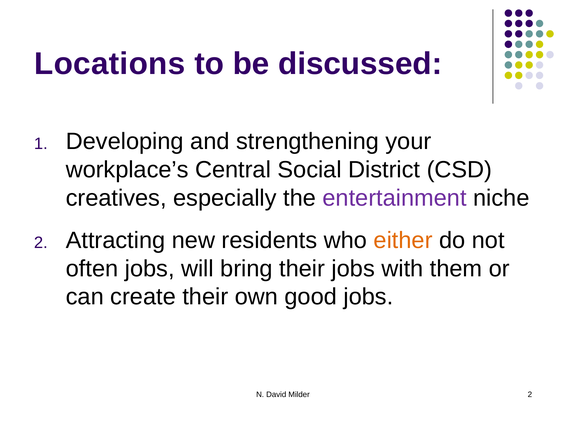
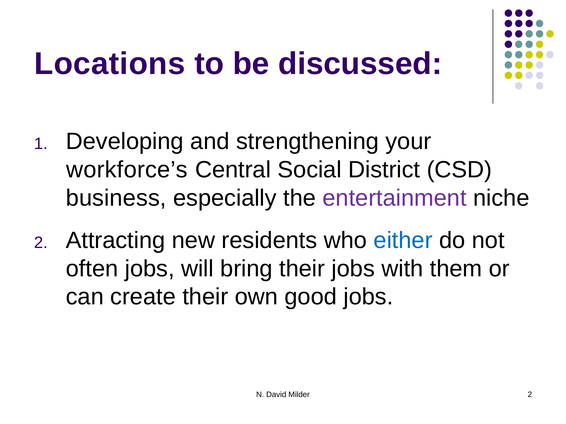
workplace’s: workplace’s -> workforce’s
creatives: creatives -> business
either colour: orange -> blue
